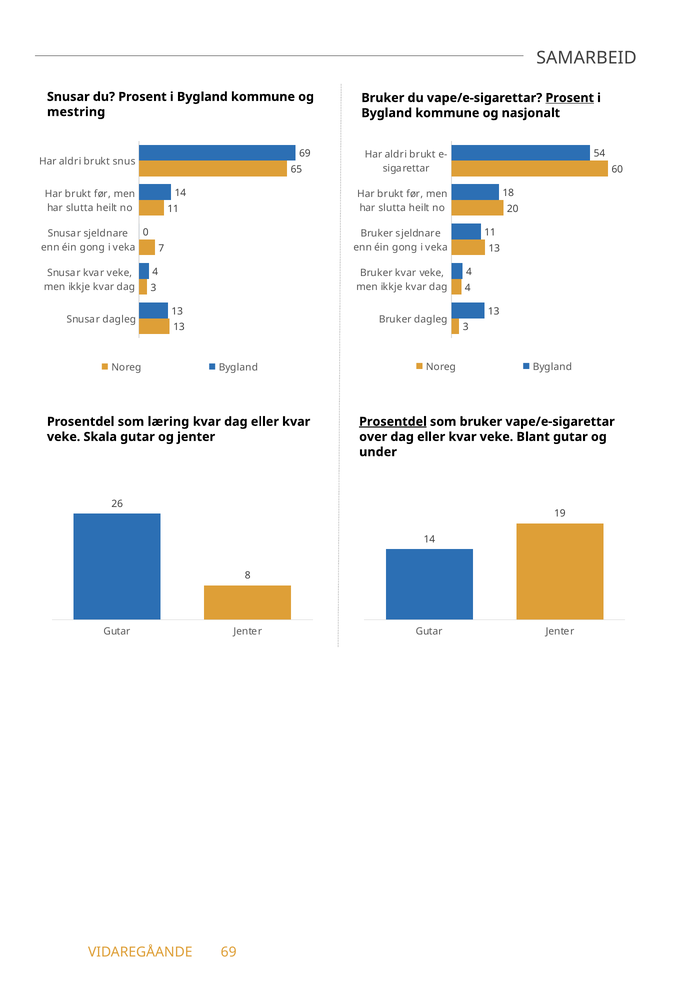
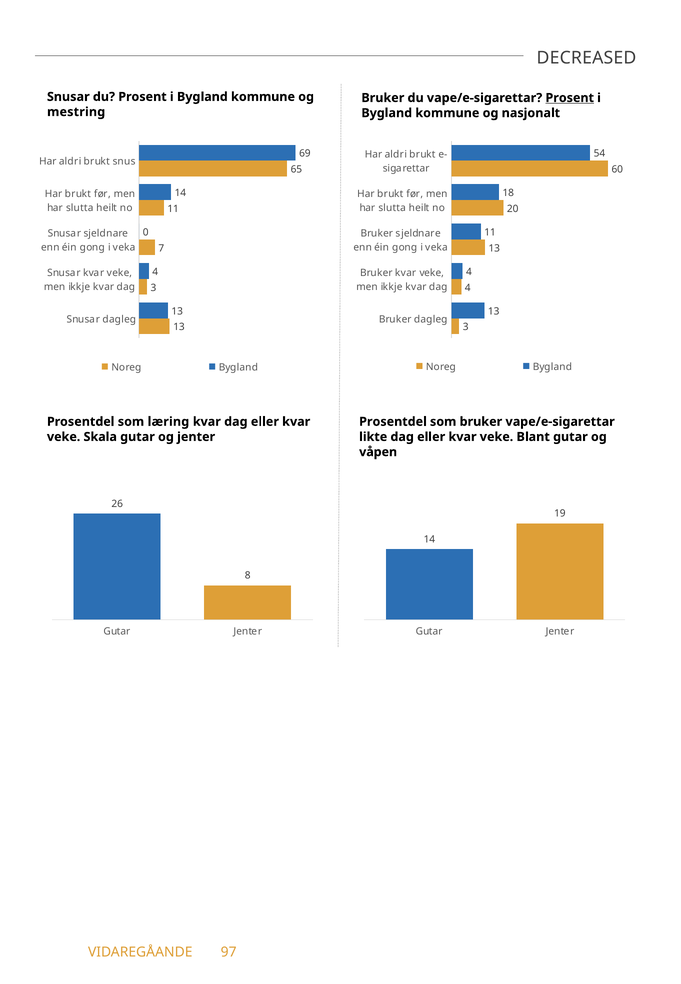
SAMARBEID: SAMARBEID -> DECREASED
Prosentdel at (393, 422) underline: present -> none
over: over -> likte
under: under -> våpen
VIDAREGÅANDE 69: 69 -> 97
